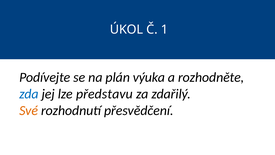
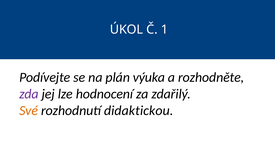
zda colour: blue -> purple
představu: představu -> hodnocení
přesvědčení: přesvědčení -> didaktickou
